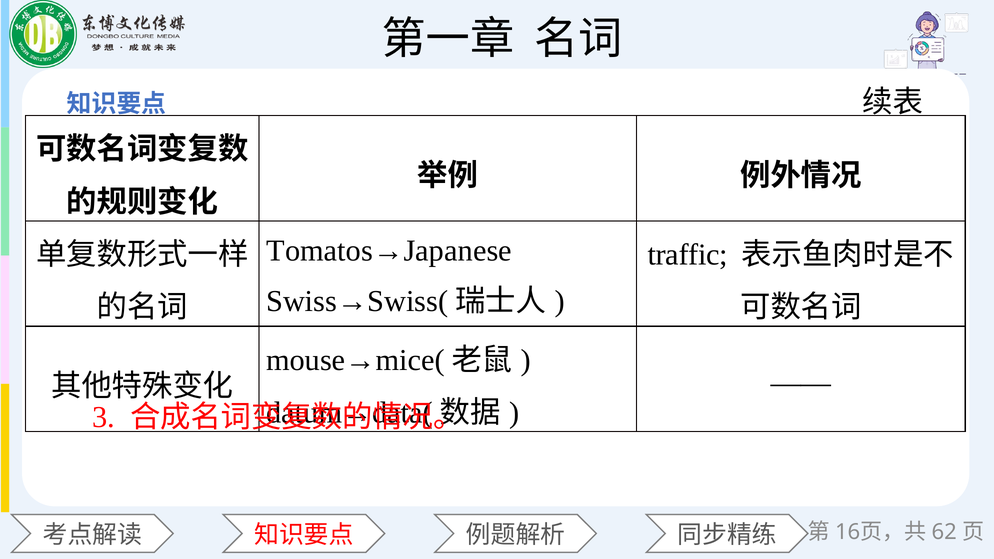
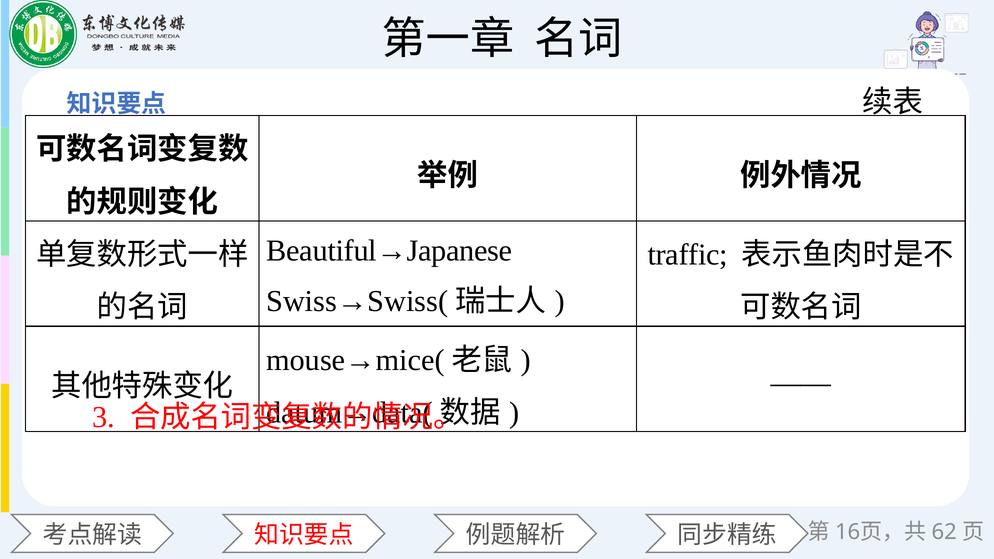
Tomatos→Japanese: Tomatos→Japanese -> Beautiful→Japanese
